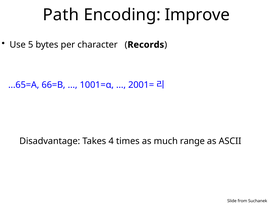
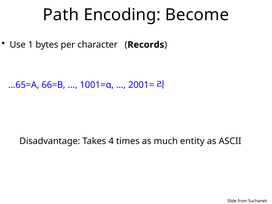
Improve: Improve -> Become
5: 5 -> 1
range: range -> entity
